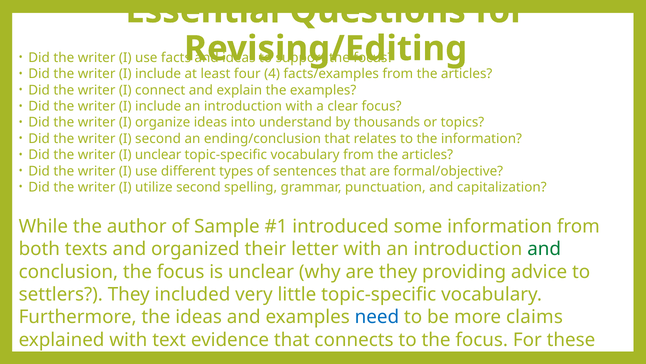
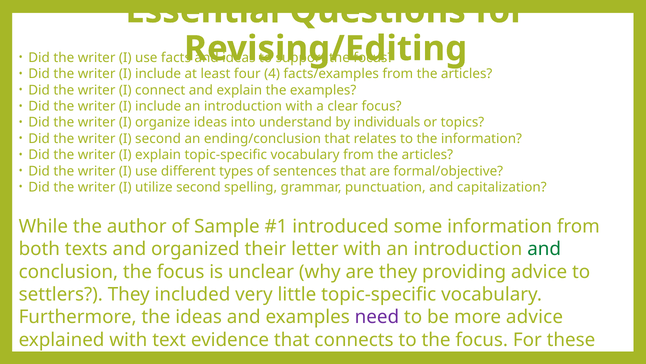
thousands: thousands -> individuals
I unclear: unclear -> explain
need colour: blue -> purple
more claims: claims -> advice
